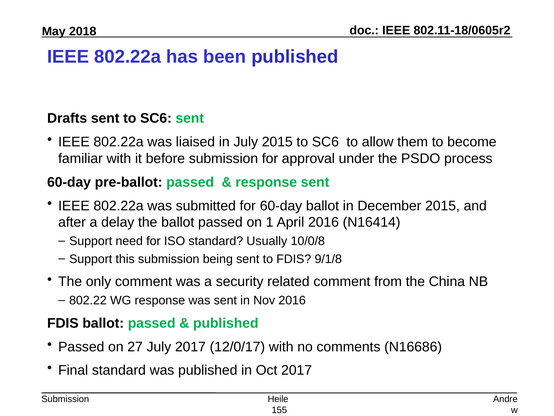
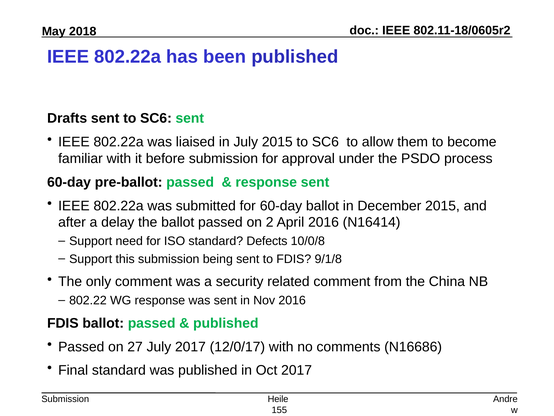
1: 1 -> 2
Usually: Usually -> Defects
